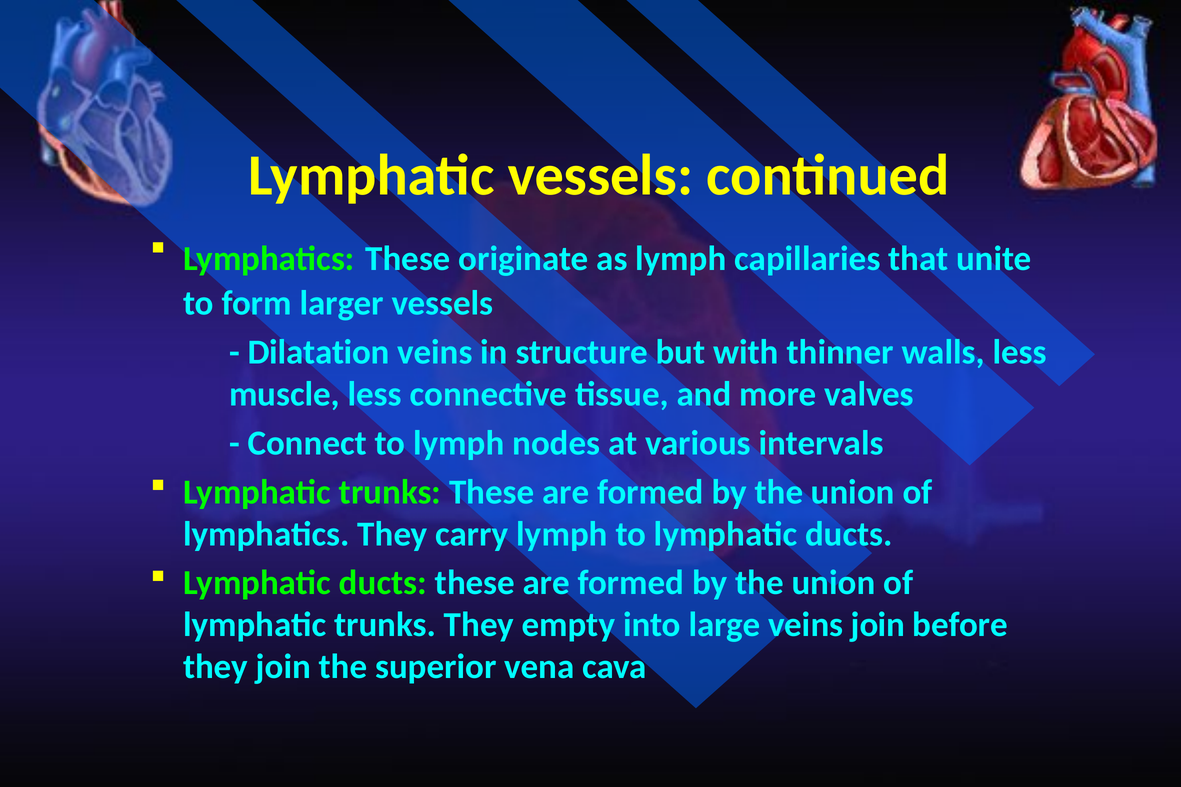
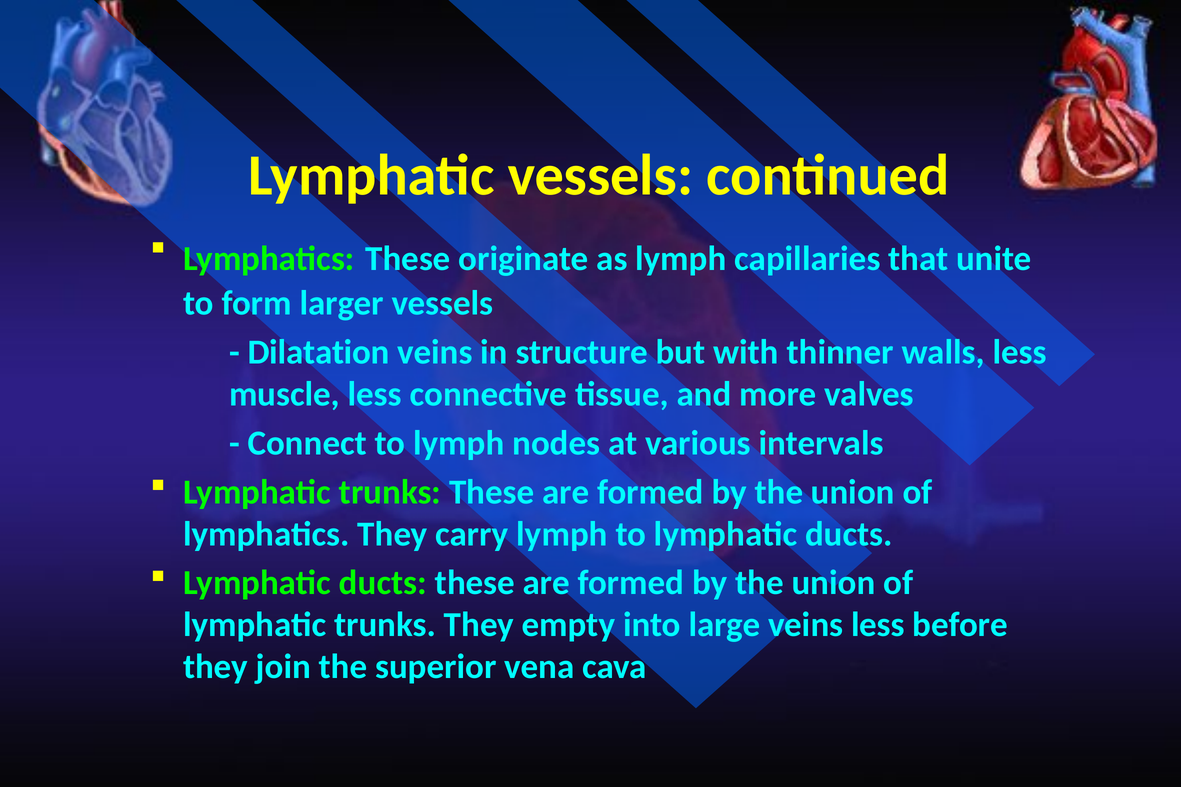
veins join: join -> less
